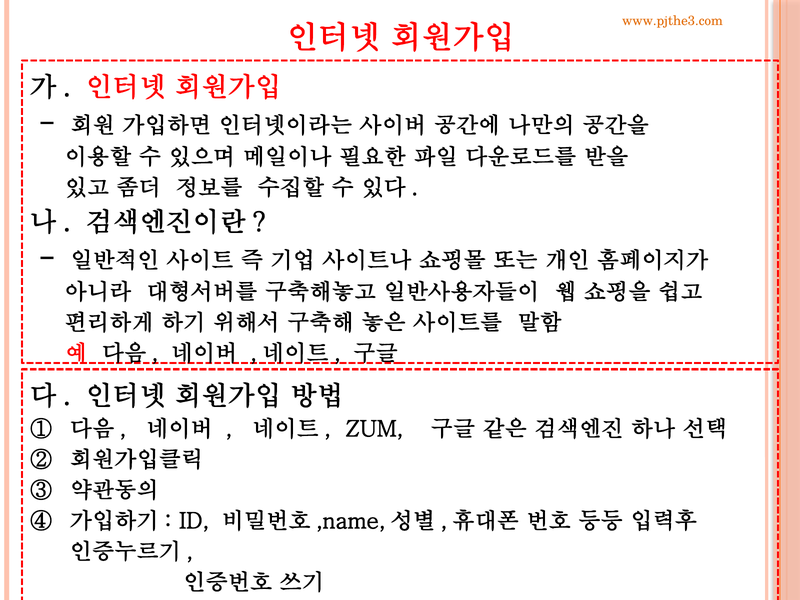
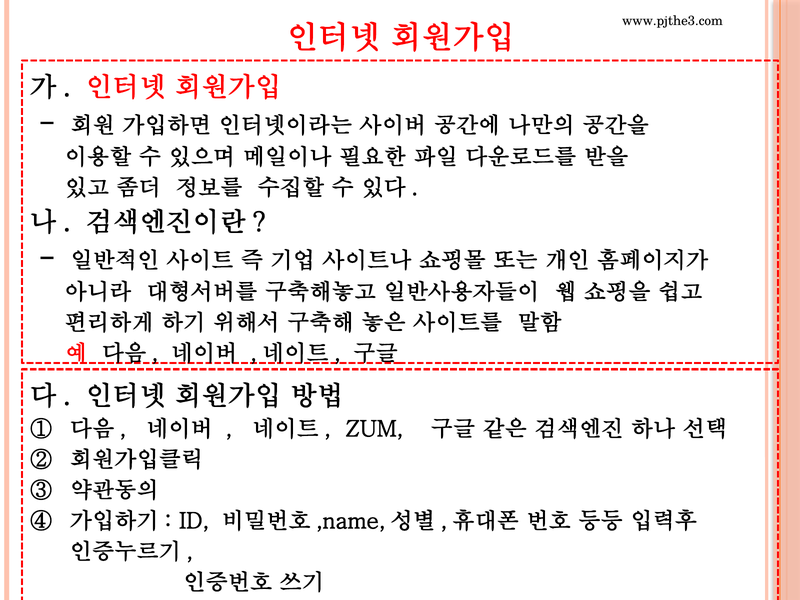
www.pjthe3.com colour: orange -> black
